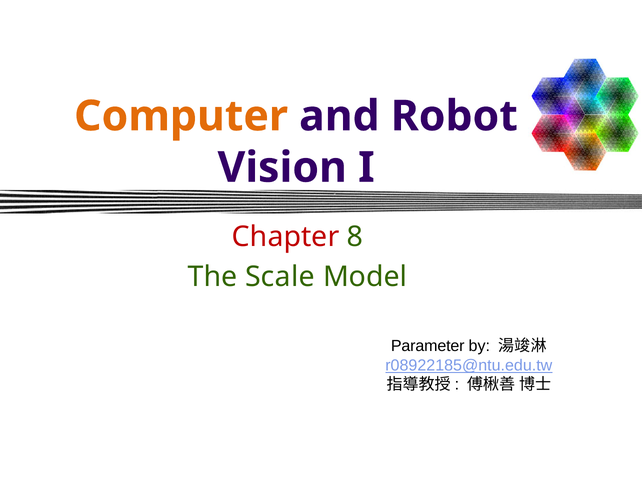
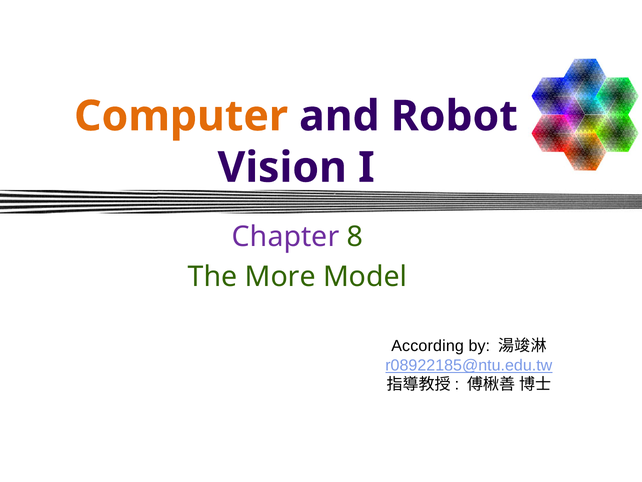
Chapter colour: red -> purple
Scale: Scale -> More
Parameter: Parameter -> According
